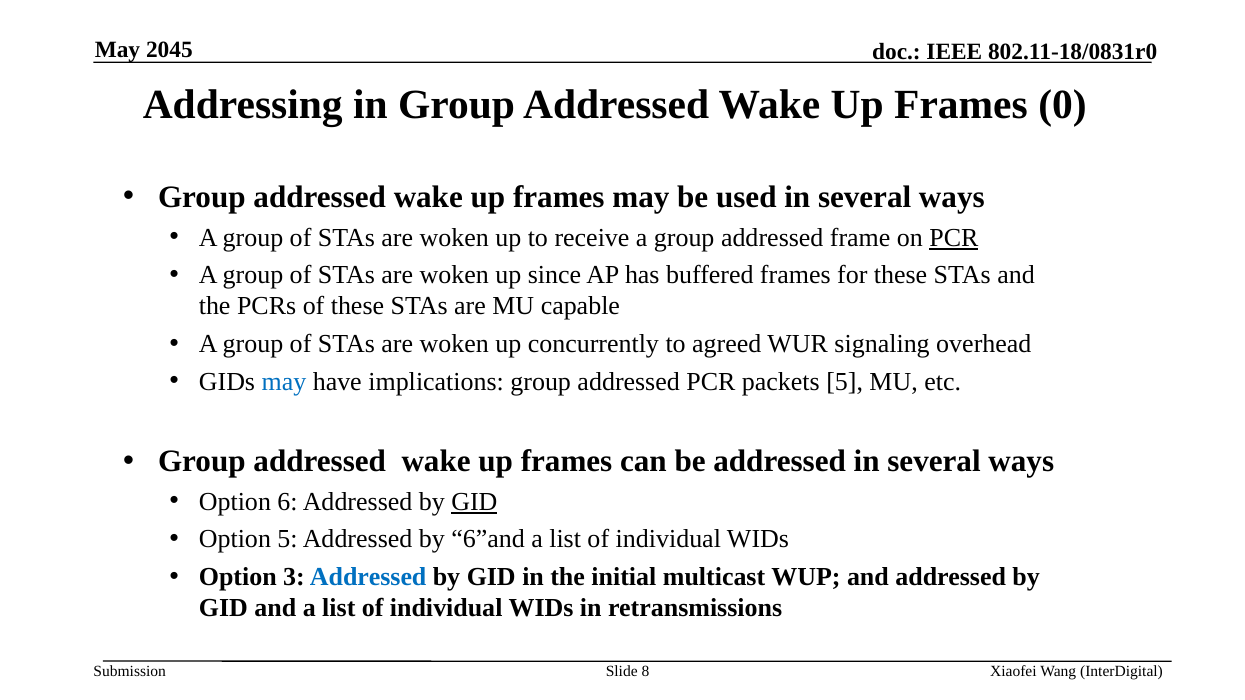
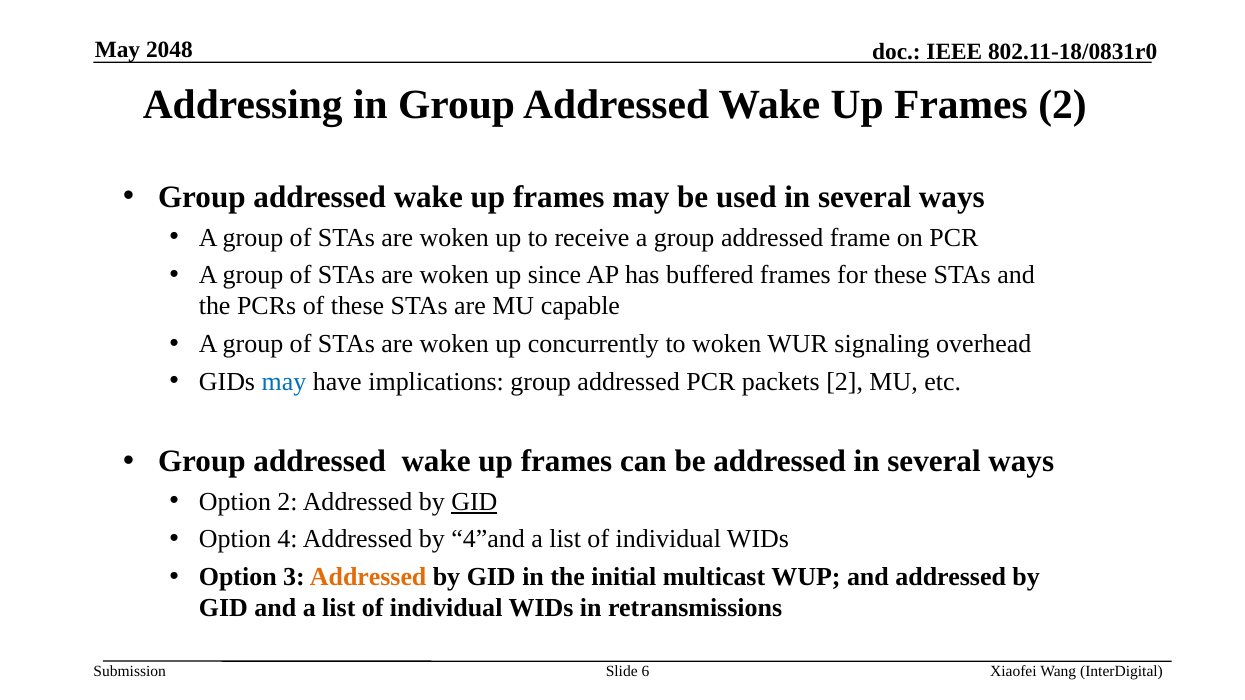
2045: 2045 -> 2048
Frames 0: 0 -> 2
PCR at (954, 238) underline: present -> none
to agreed: agreed -> woken
packets 5: 5 -> 2
Option 6: 6 -> 2
Option 5: 5 -> 4
6”and: 6”and -> 4”and
Addressed at (368, 577) colour: blue -> orange
8: 8 -> 6
